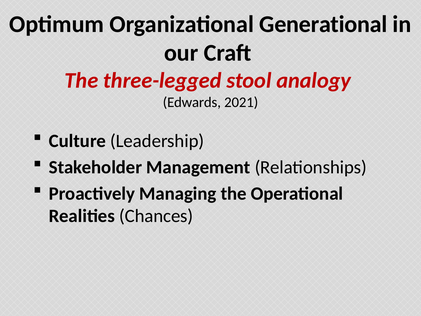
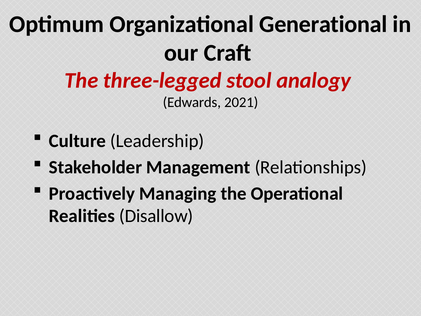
Chances: Chances -> Disallow
